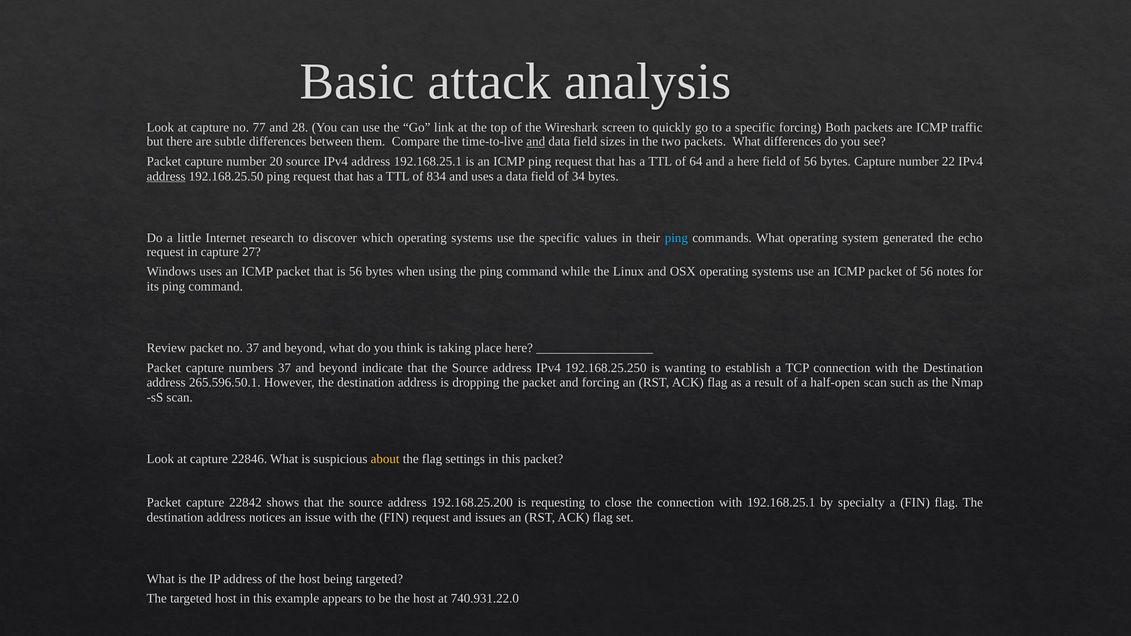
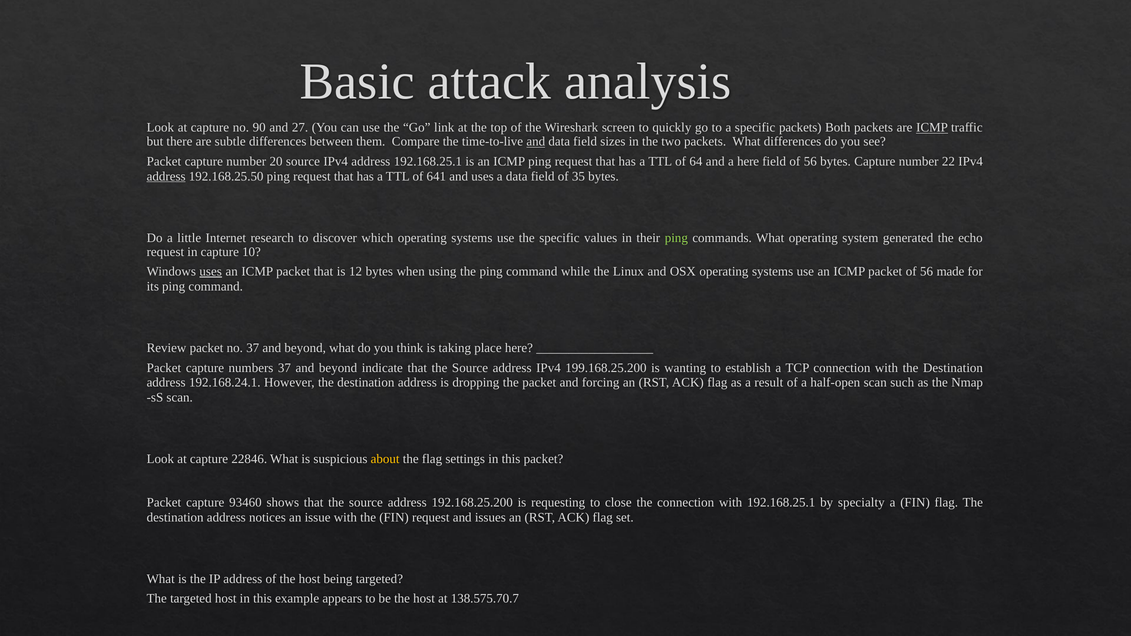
77: 77 -> 90
28: 28 -> 27
specific forcing: forcing -> packets
ICMP at (932, 128) underline: none -> present
834: 834 -> 641
34: 34 -> 35
ping at (676, 238) colour: light blue -> light green
27: 27 -> 10
uses at (211, 272) underline: none -> present
is 56: 56 -> 12
notes: notes -> made
192.168.25.250: 192.168.25.250 -> 199.168.25.200
265.596.50.1: 265.596.50.1 -> 192.168.24.1
22842: 22842 -> 93460
740.931.22.0: 740.931.22.0 -> 138.575.70.7
